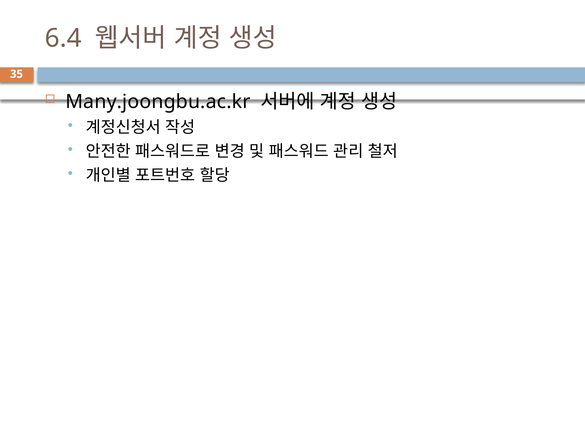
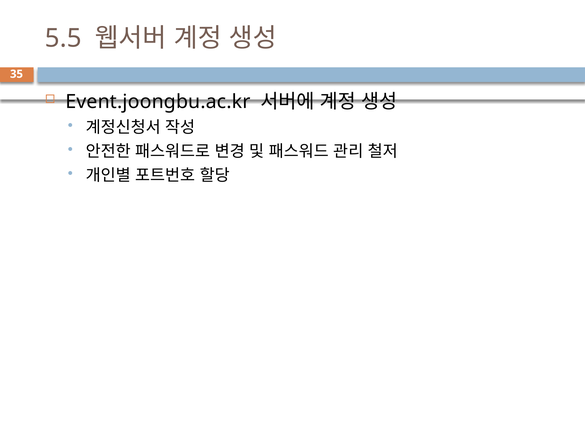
6.4: 6.4 -> 5.5
Many.joongbu.ac.kr: Many.joongbu.ac.kr -> Event.joongbu.ac.kr
